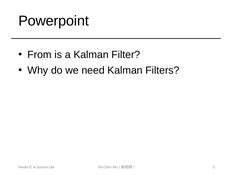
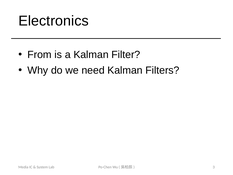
Powerpoint: Powerpoint -> Electronics
